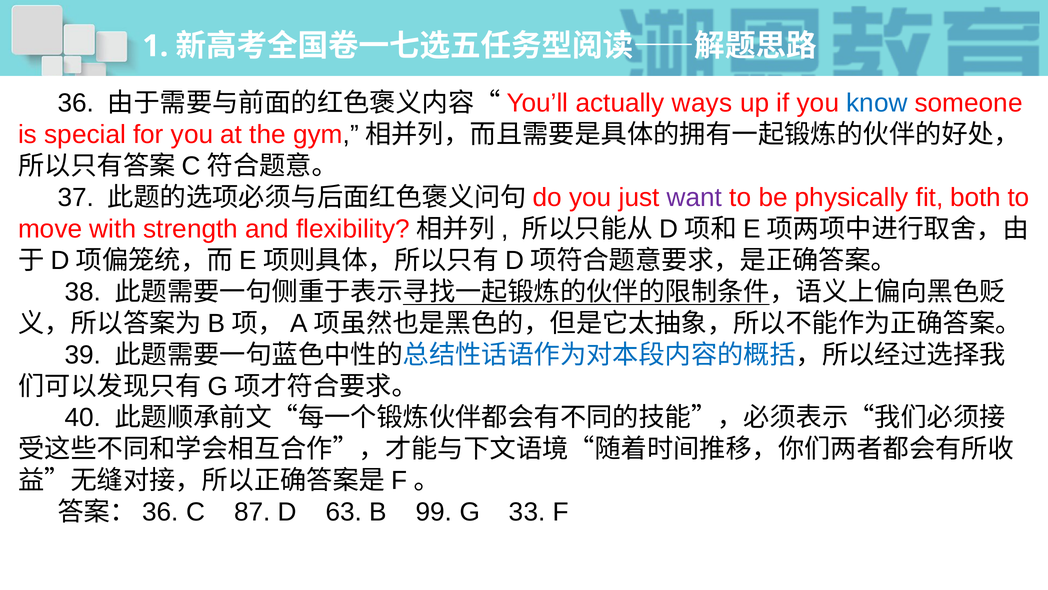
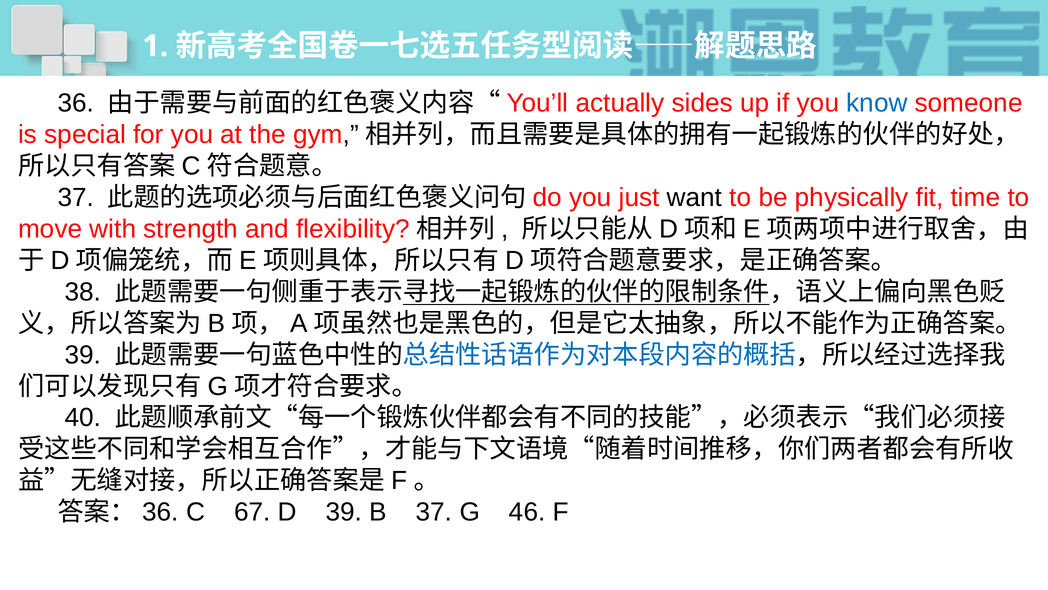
ways: ways -> sides
want colour: purple -> black
both: both -> time
87: 87 -> 67
D 63: 63 -> 39
B 99: 99 -> 37
33: 33 -> 46
